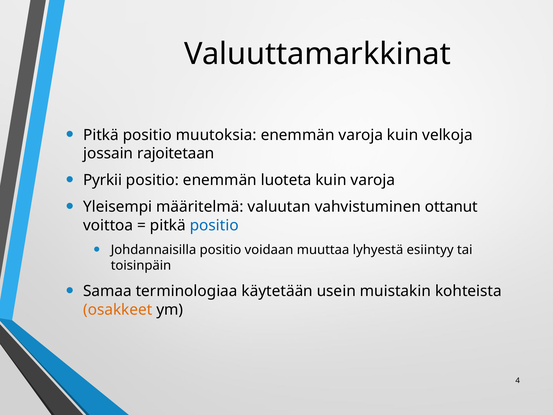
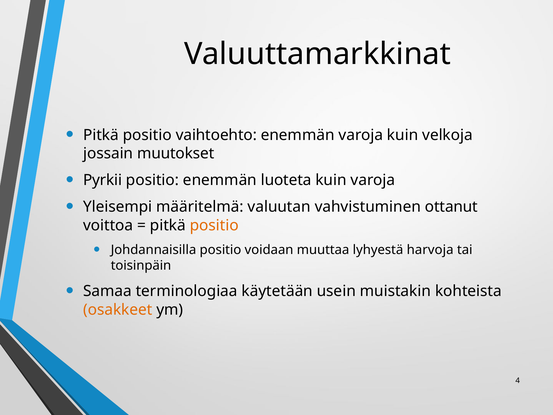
muutoksia: muutoksia -> vaihtoehto
rajoitetaan: rajoitetaan -> muutokset
positio at (214, 225) colour: blue -> orange
esiintyy: esiintyy -> harvoja
